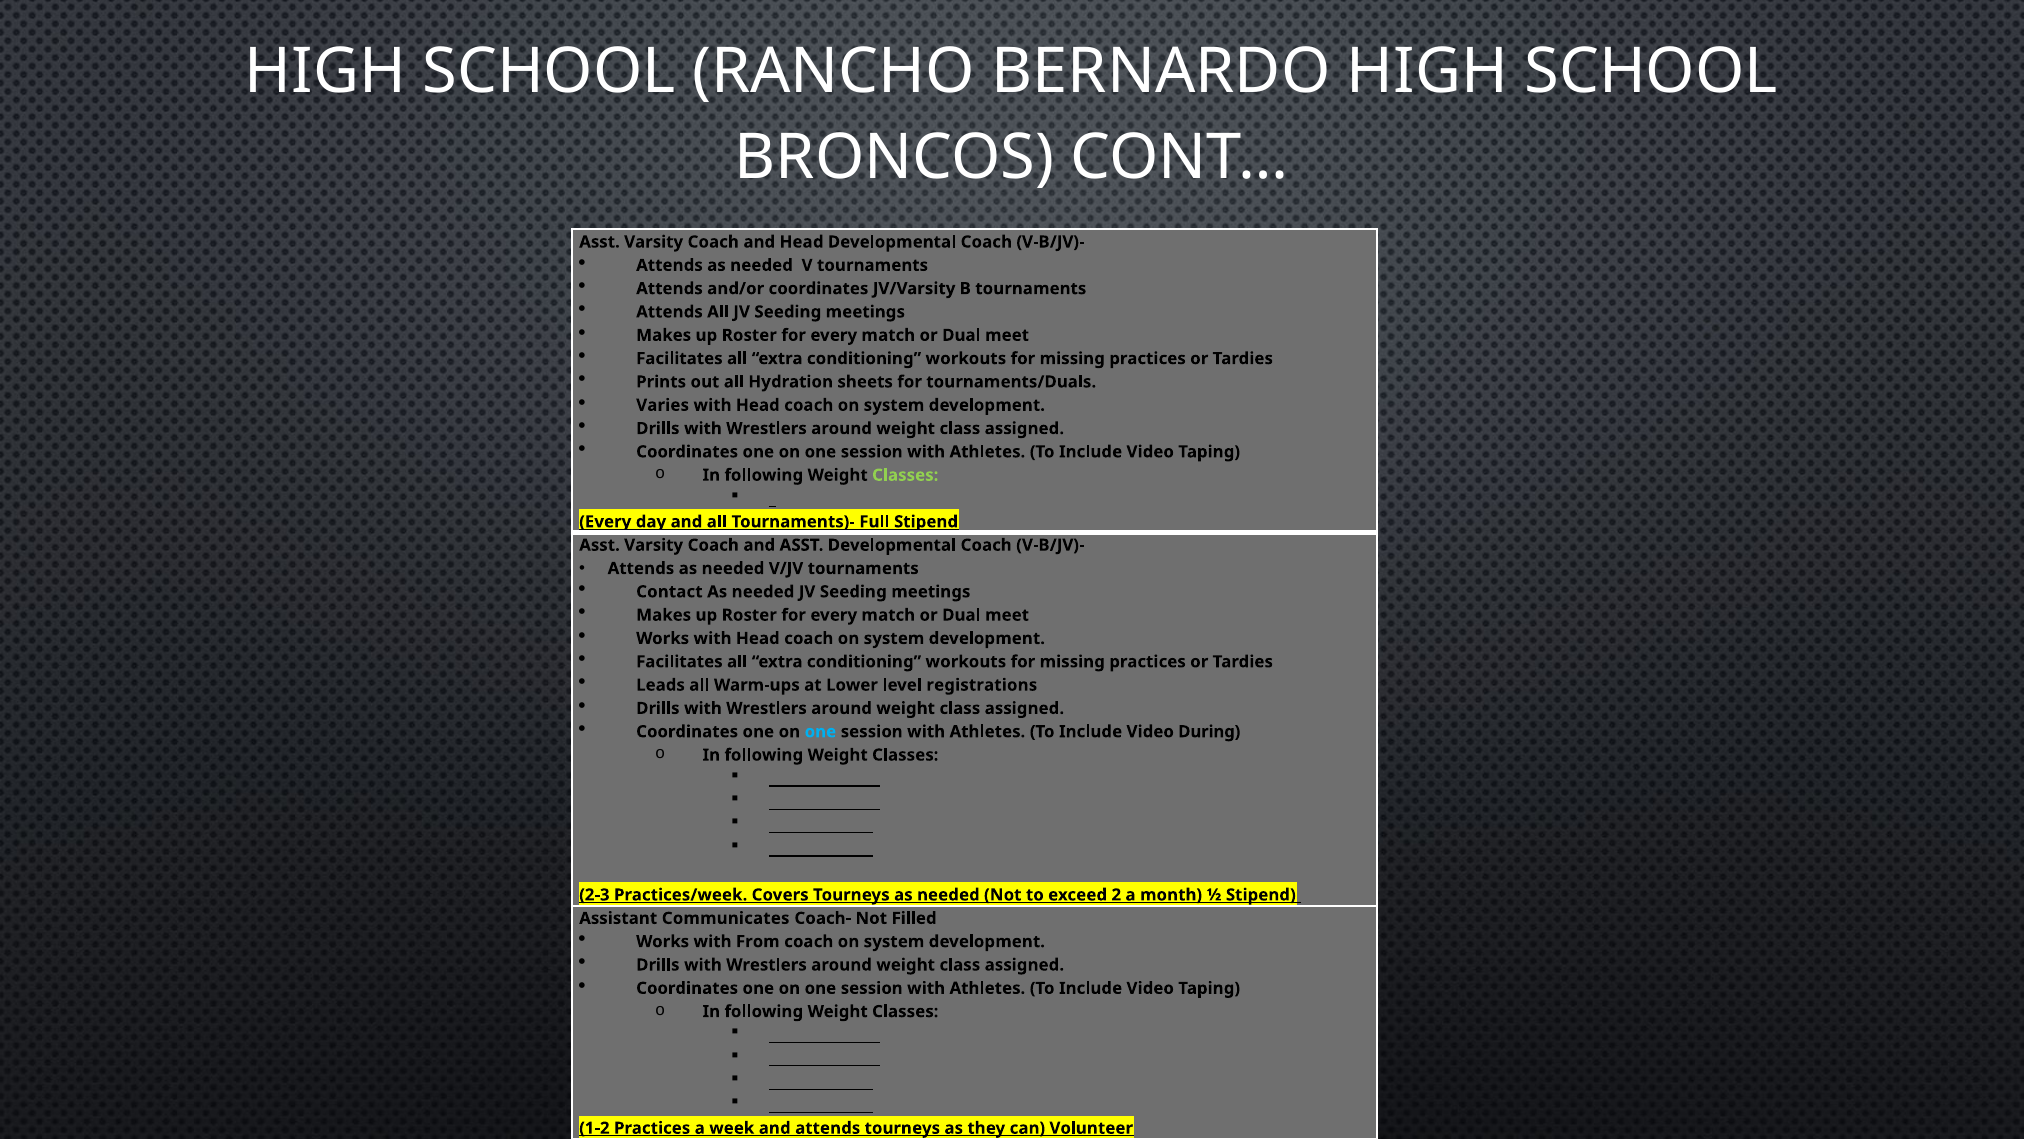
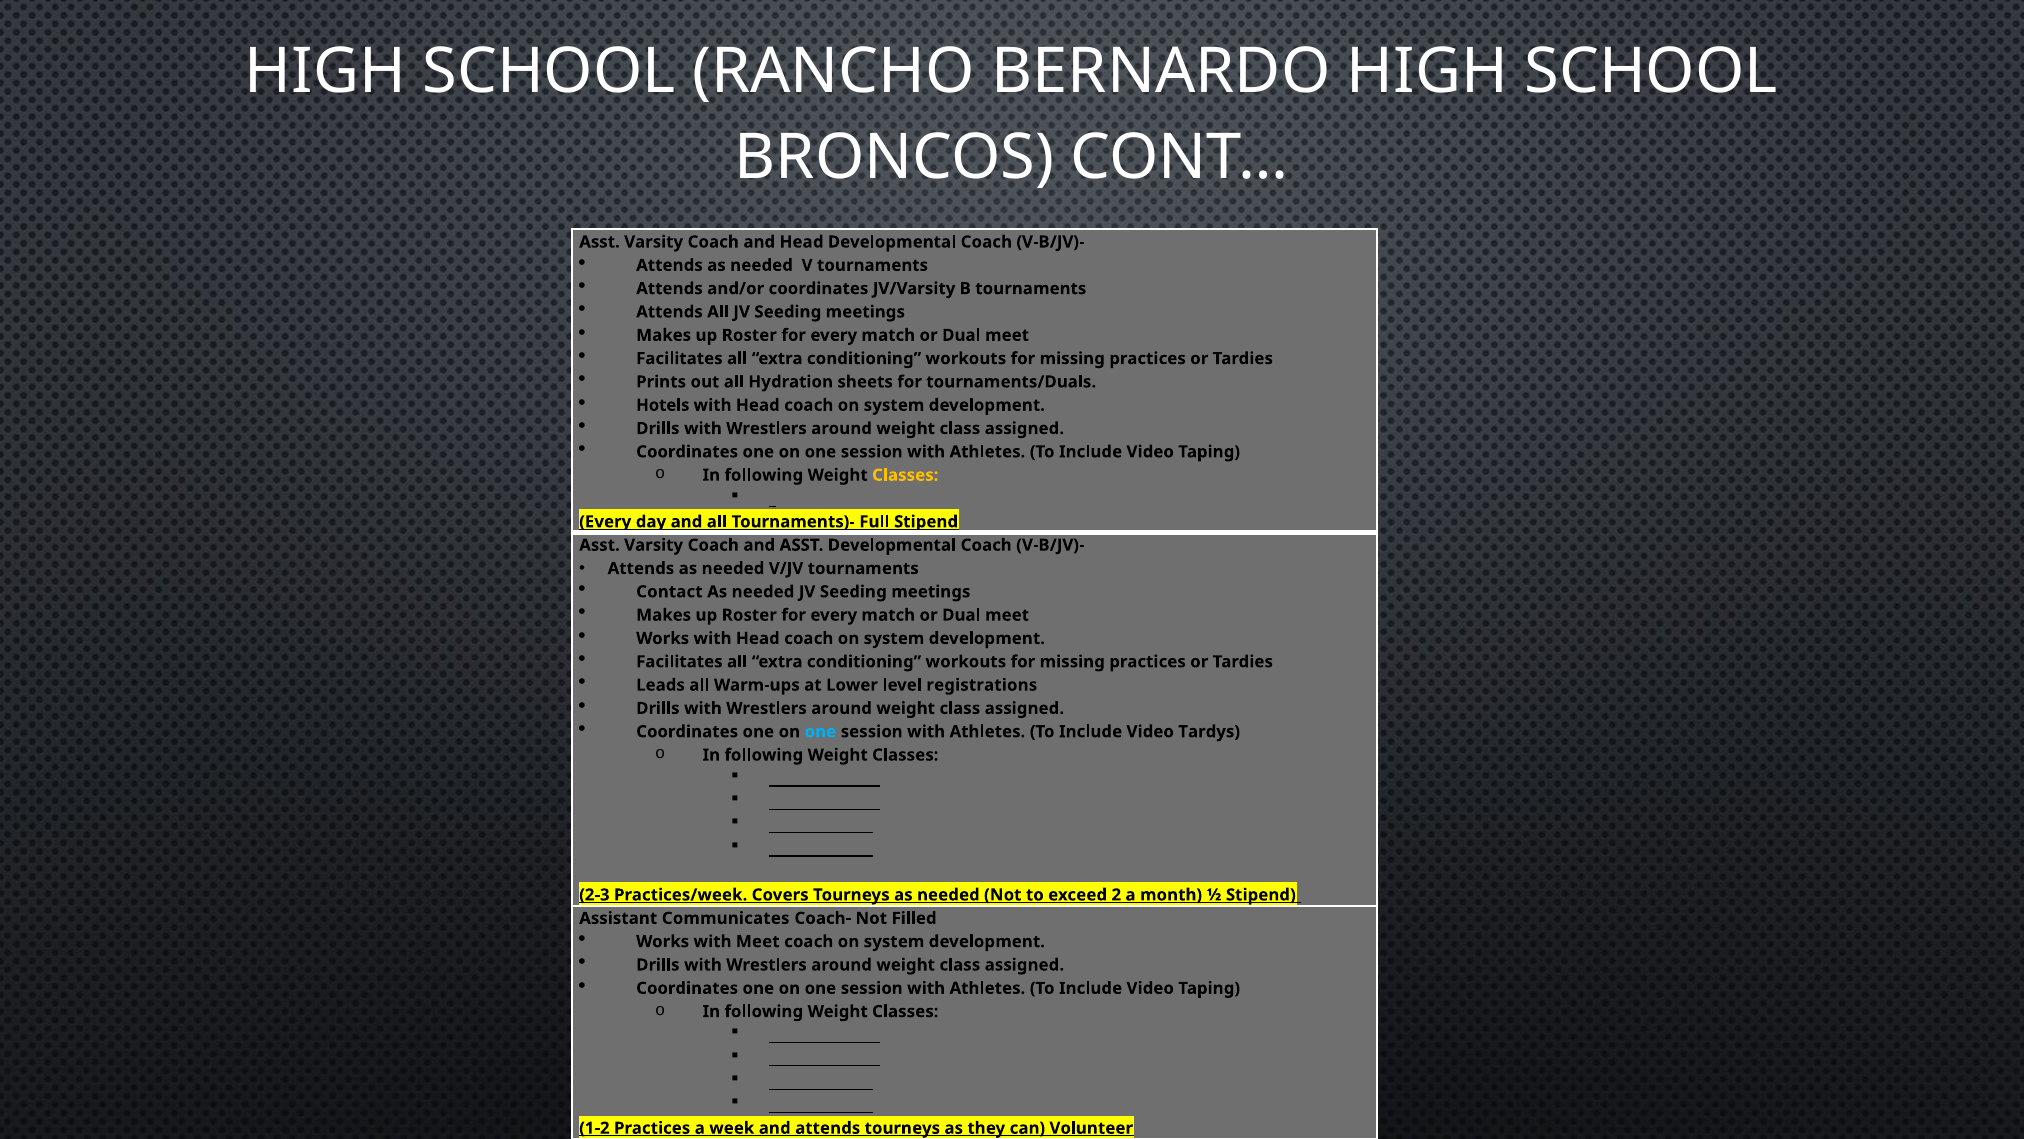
Varies: Varies -> Hotels
Classes at (905, 475) colour: light green -> yellow
During: During -> Tardys
with From: From -> Meet
